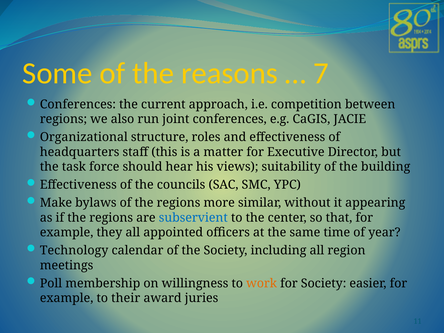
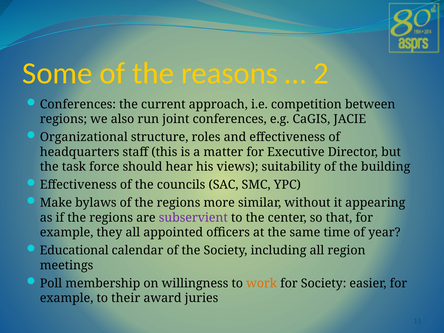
7: 7 -> 2
subservient colour: blue -> purple
Technology: Technology -> Educational
